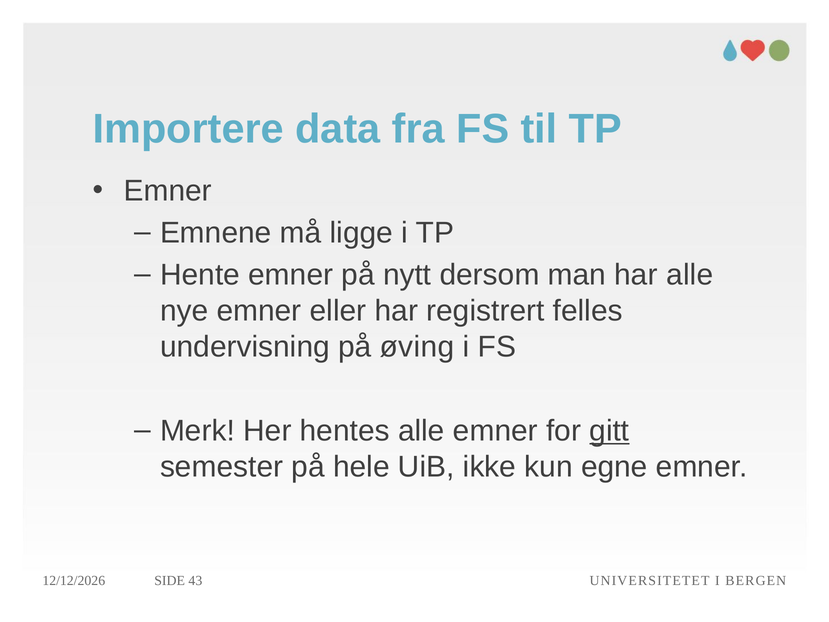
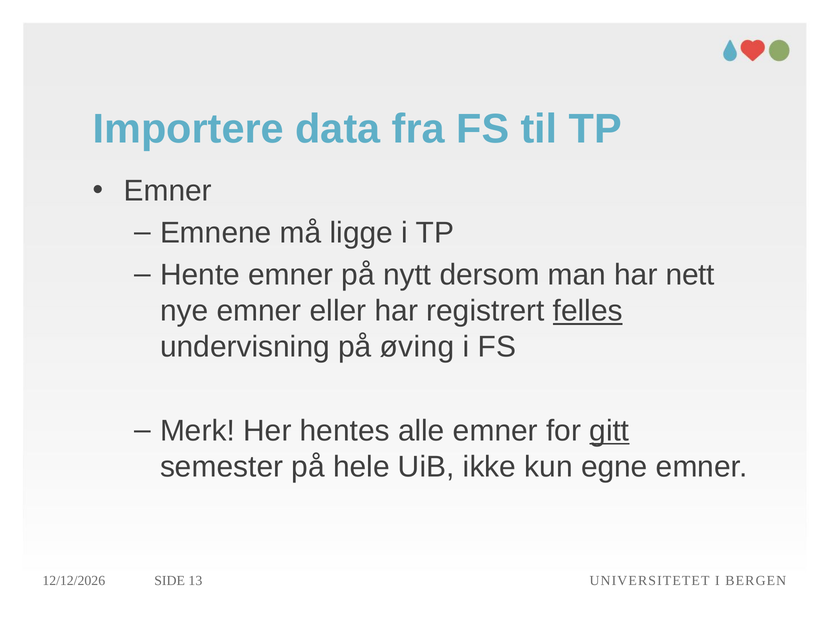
har alle: alle -> nett
felles underline: none -> present
43: 43 -> 13
